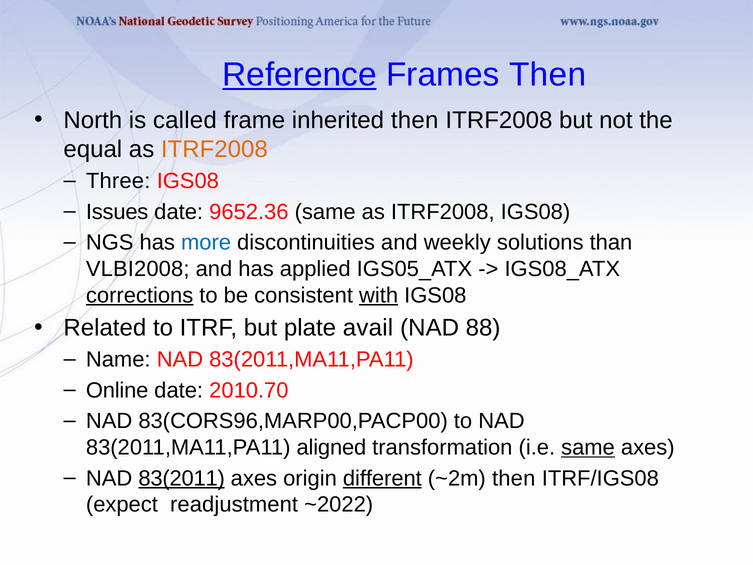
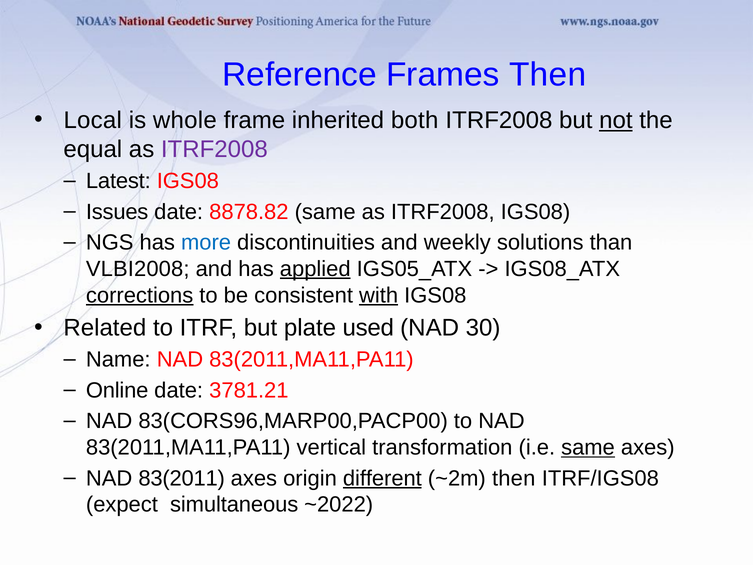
Reference underline: present -> none
North: North -> Local
called: called -> whole
inherited then: then -> both
not underline: none -> present
ITRF2008 at (214, 149) colour: orange -> purple
Three: Three -> Latest
9652.36: 9652.36 -> 8878.82
applied underline: none -> present
avail: avail -> used
88: 88 -> 30
2010.70: 2010.70 -> 3781.21
aligned: aligned -> vertical
83(2011 underline: present -> none
readjustment: readjustment -> simultaneous
